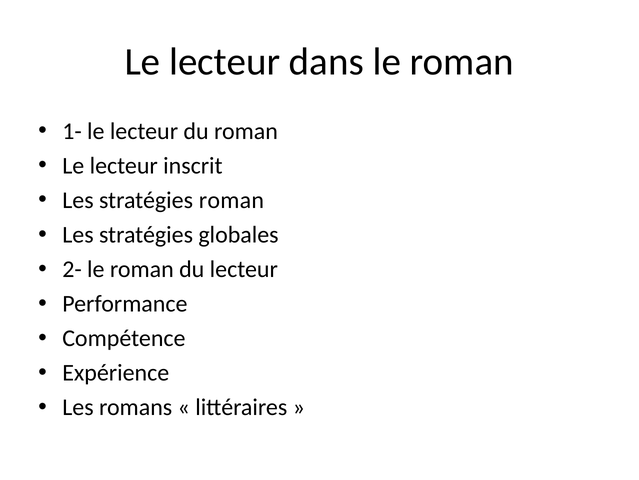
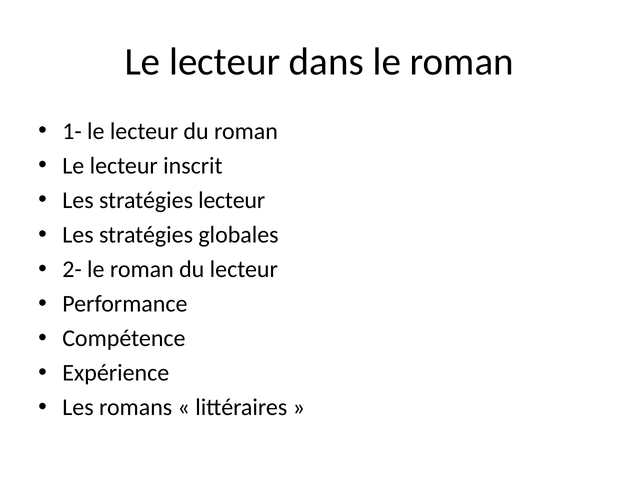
stratégies roman: roman -> lecteur
